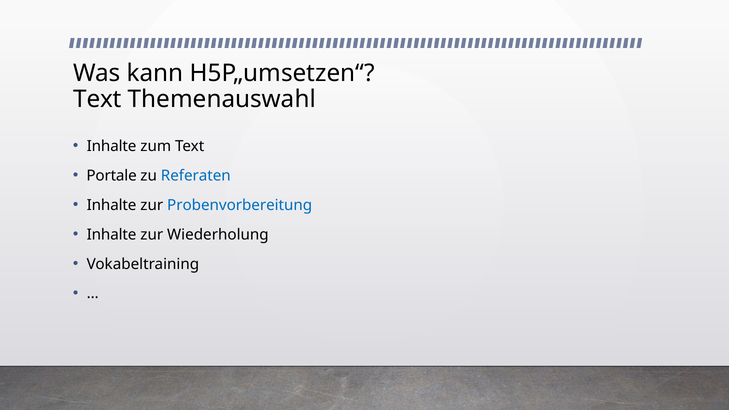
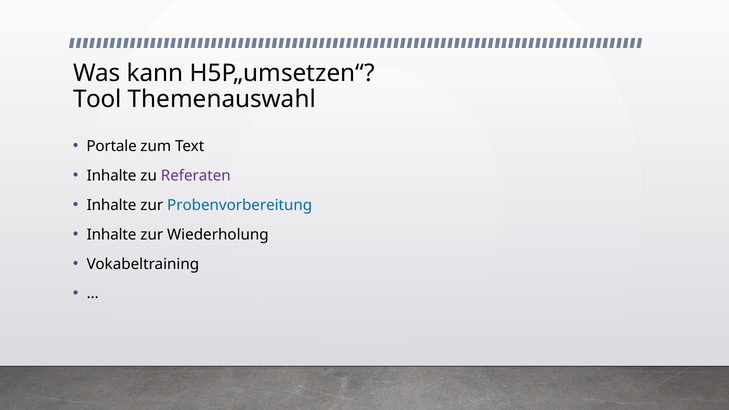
Text at (97, 99): Text -> Tool
Inhalte at (112, 146): Inhalte -> Portale
Portale at (112, 176): Portale -> Inhalte
Referaten colour: blue -> purple
